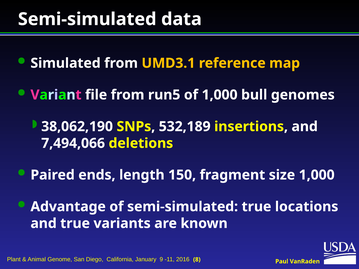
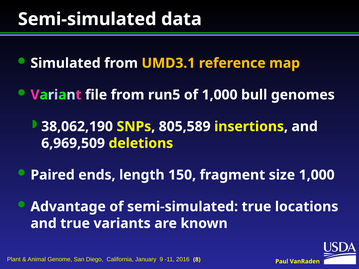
532,189: 532,189 -> 805,589
7,494,066: 7,494,066 -> 6,969,509
